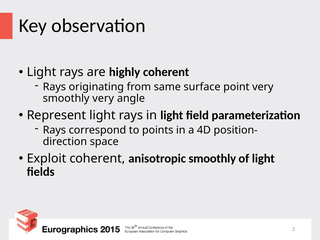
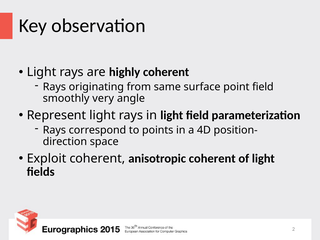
point very: very -> field
anisotropic smoothly: smoothly -> coherent
